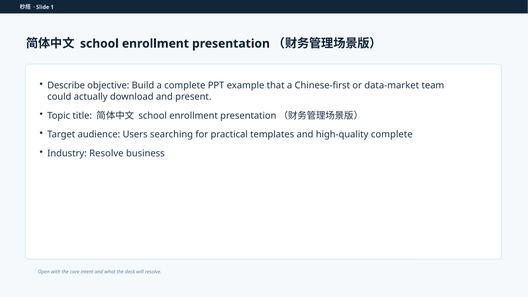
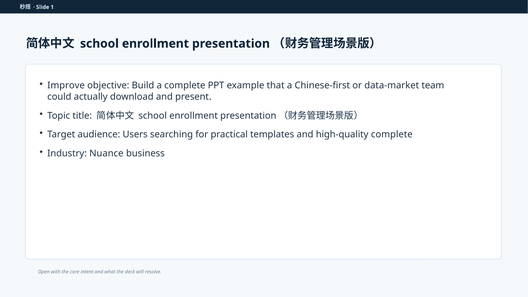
Describe: Describe -> Improve
Industry Resolve: Resolve -> Nuance
